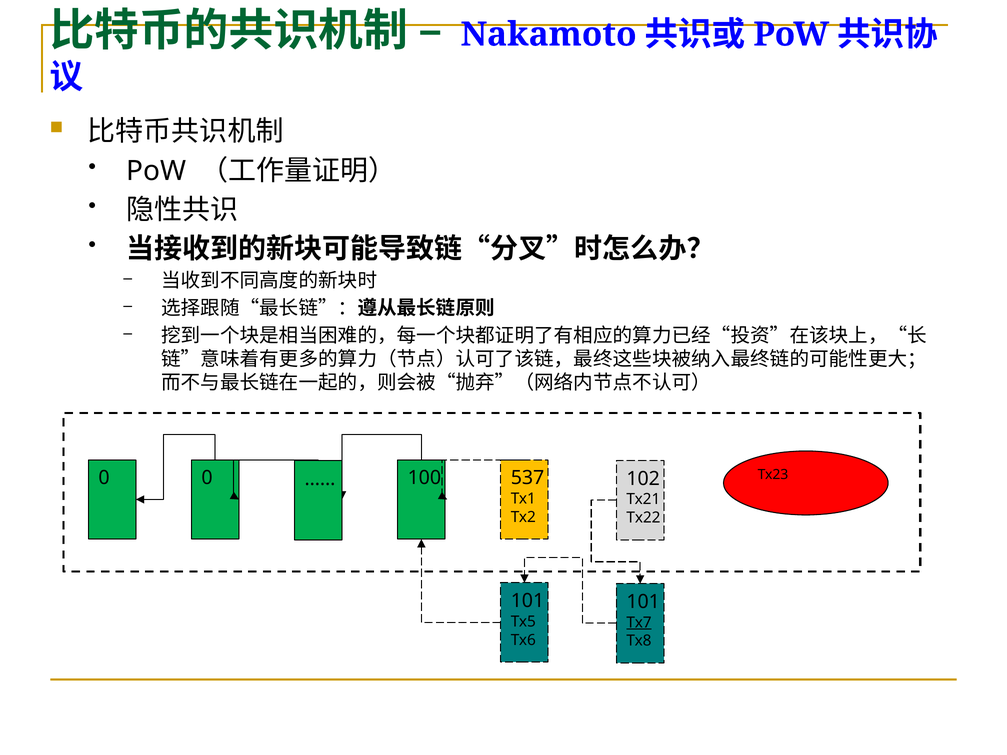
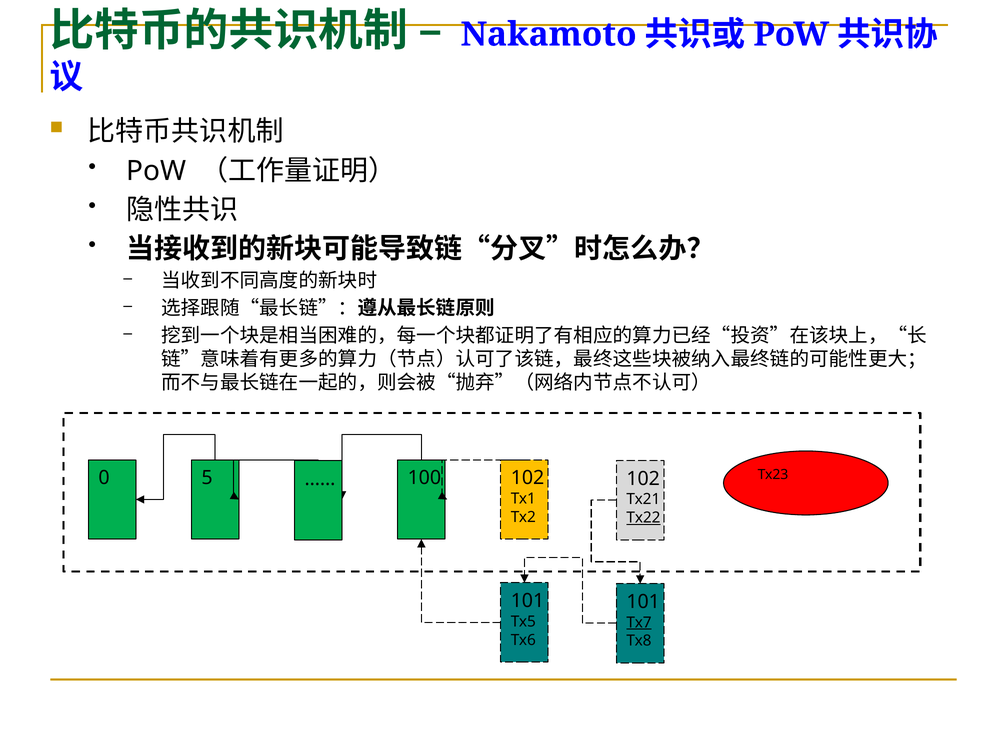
0 0: 0 -> 5
537 at (528, 478): 537 -> 102
Tx22 underline: none -> present
